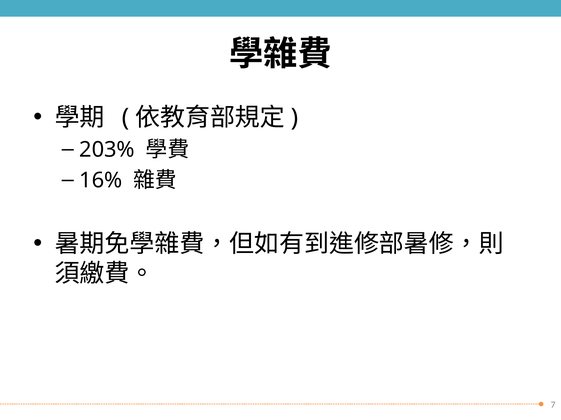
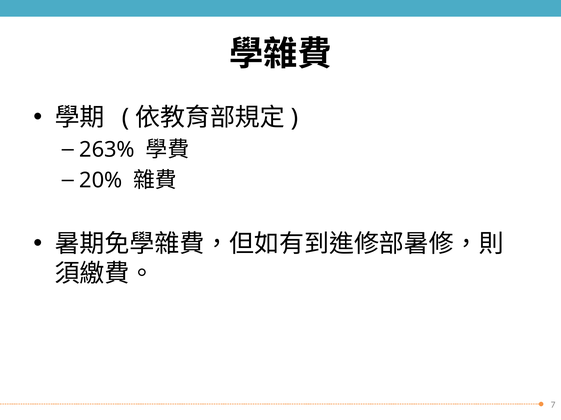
203%: 203% -> 263%
16%: 16% -> 20%
